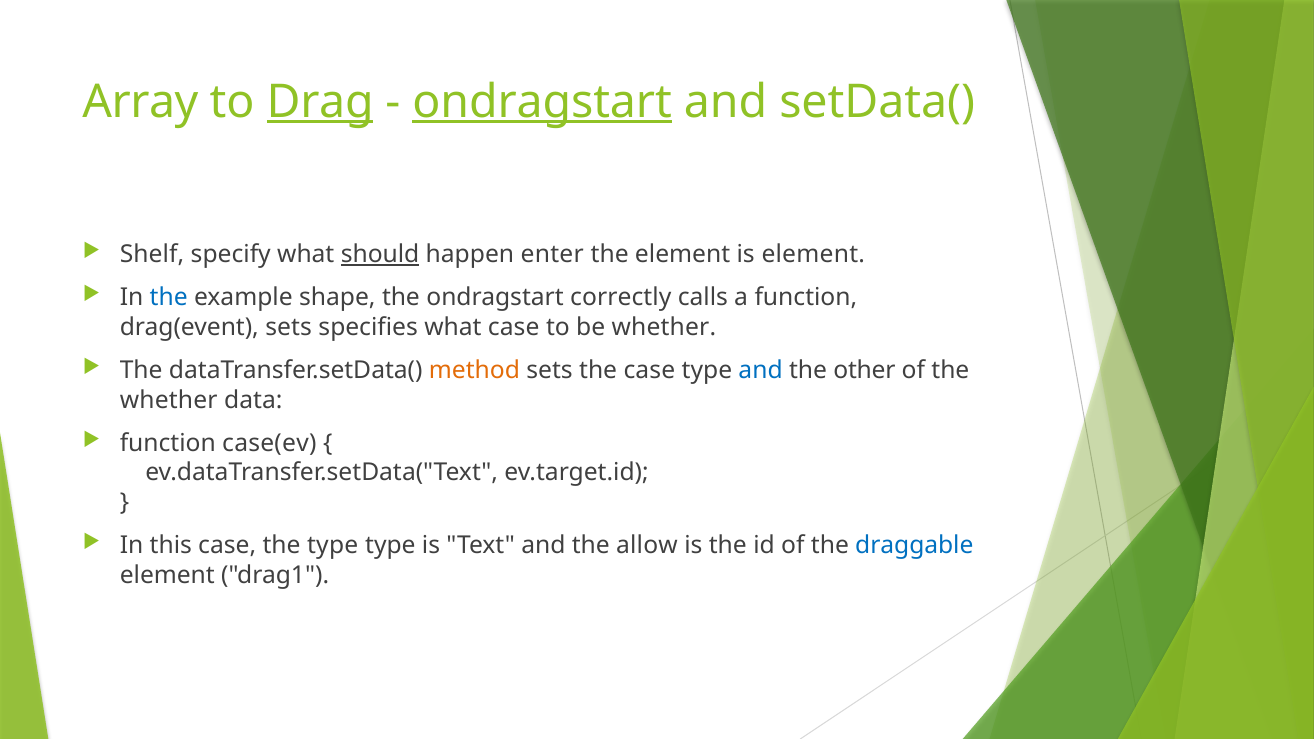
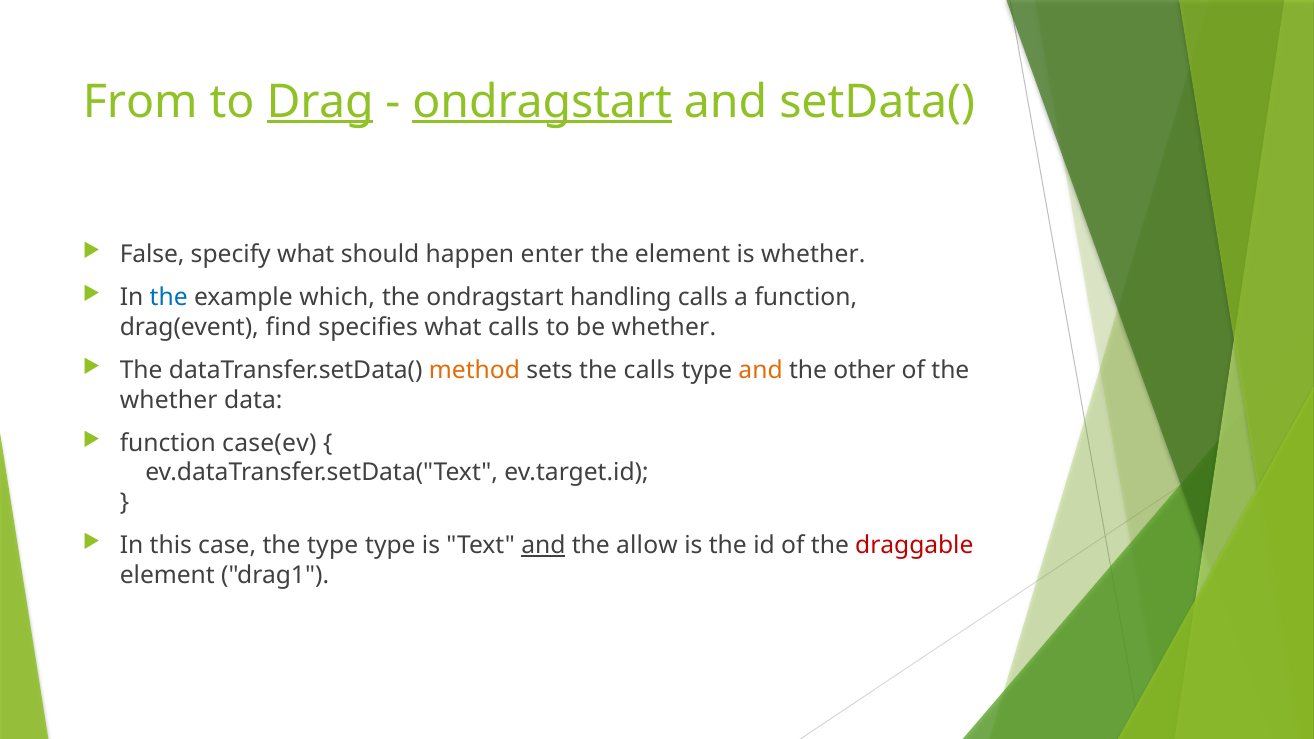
Array: Array -> From
Shelf: Shelf -> False
should underline: present -> none
is element: element -> whether
shape: shape -> which
correctly: correctly -> handling
drag(event sets: sets -> find
what case: case -> calls
the case: case -> calls
and at (761, 370) colour: blue -> orange
and at (543, 546) underline: none -> present
draggable colour: blue -> red
